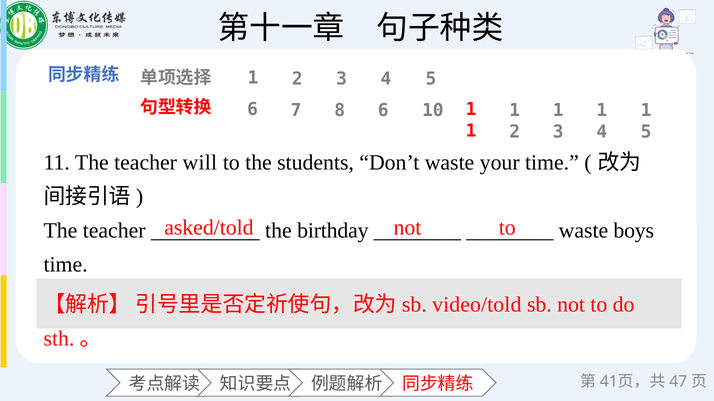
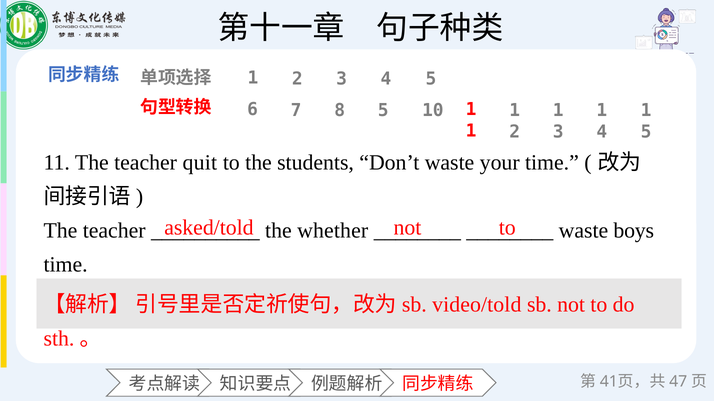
8 6: 6 -> 5
will: will -> quit
birthday: birthday -> whether
